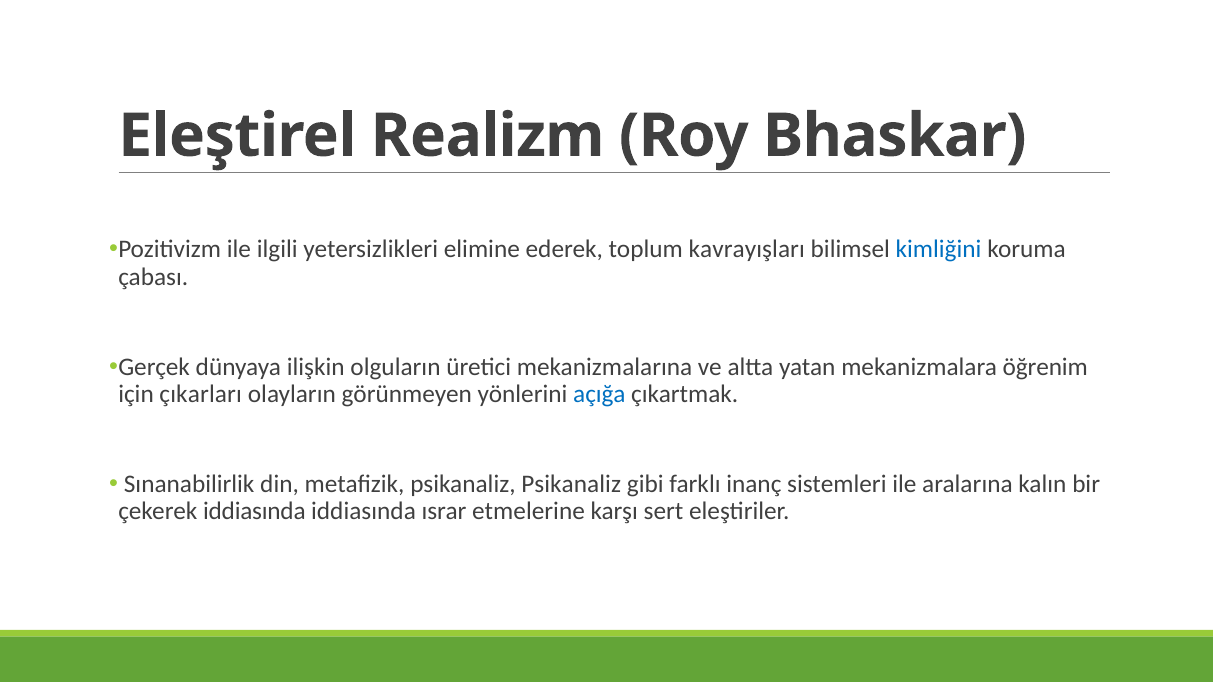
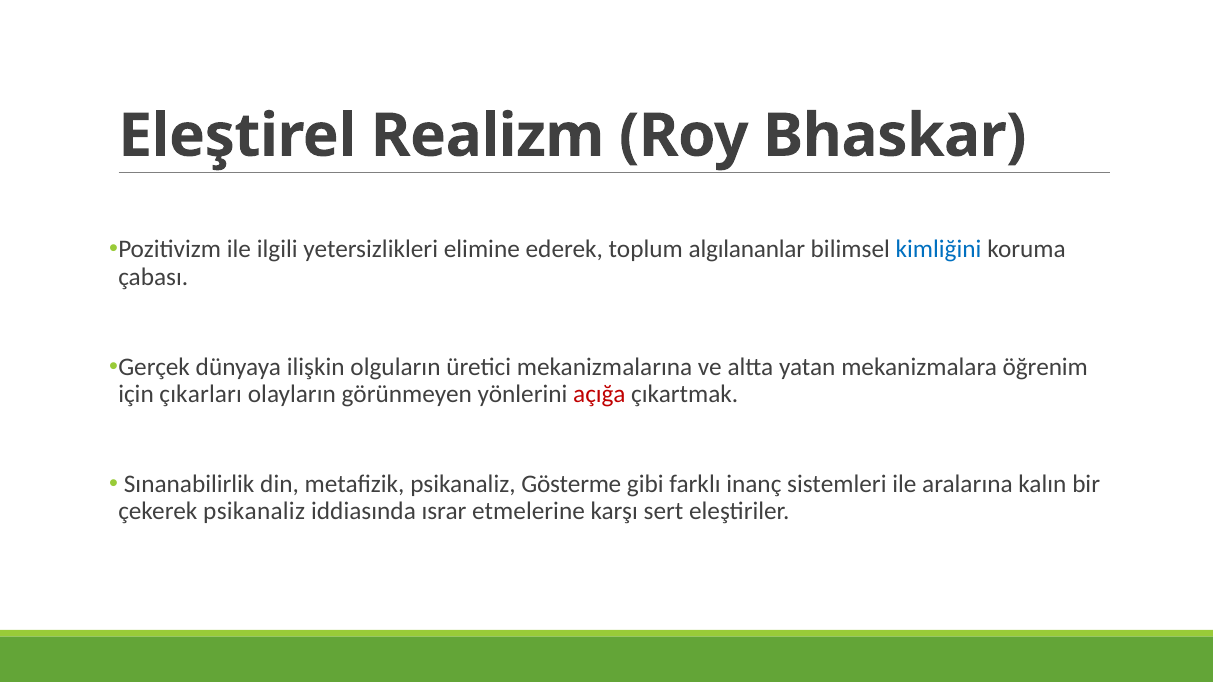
kavrayışları: kavrayışları -> algılananlar
açığa colour: blue -> red
psikanaliz Psikanaliz: Psikanaliz -> Gösterme
çekerek iddiasında: iddiasında -> psikanaliz
